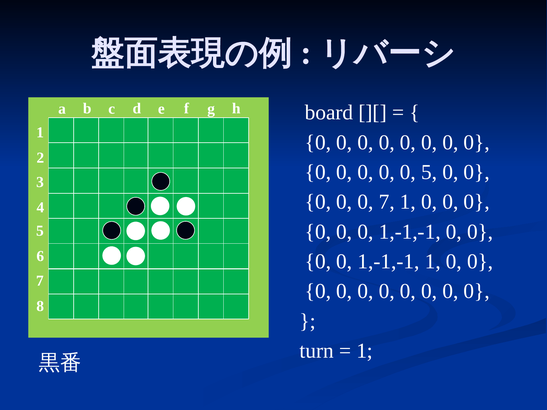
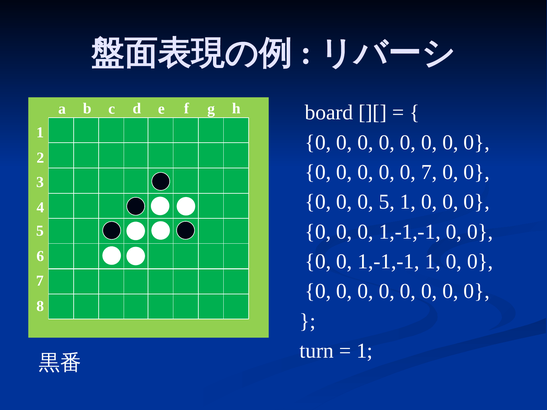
0 5: 5 -> 7
0 7: 7 -> 5
